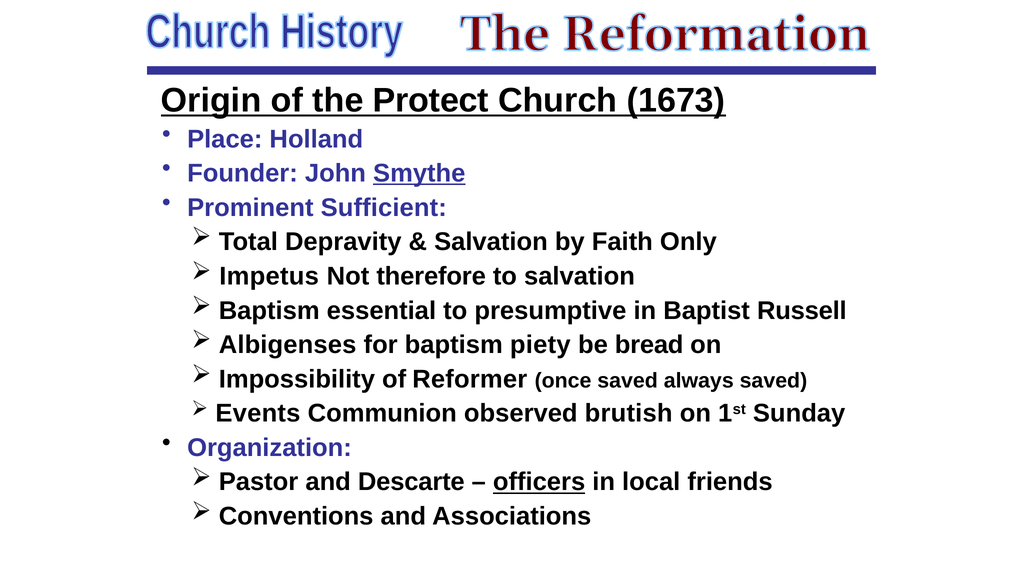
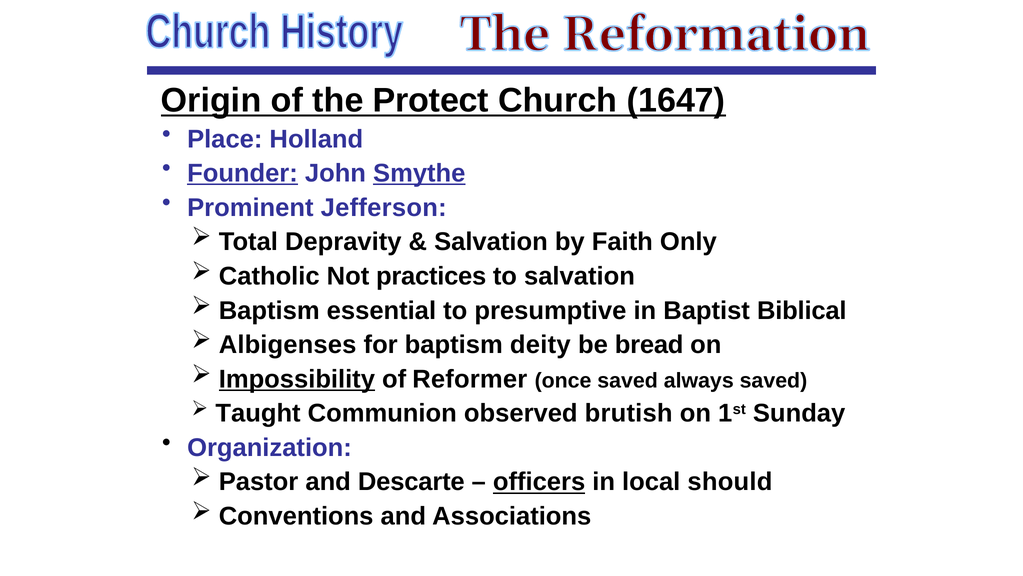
1673: 1673 -> 1647
Founder underline: none -> present
Sufficient: Sufficient -> Jefferson
Impetus: Impetus -> Catholic
therefore: therefore -> practices
Russell: Russell -> Biblical
piety: piety -> deity
Impossibility underline: none -> present
Events: Events -> Taught
friends: friends -> should
